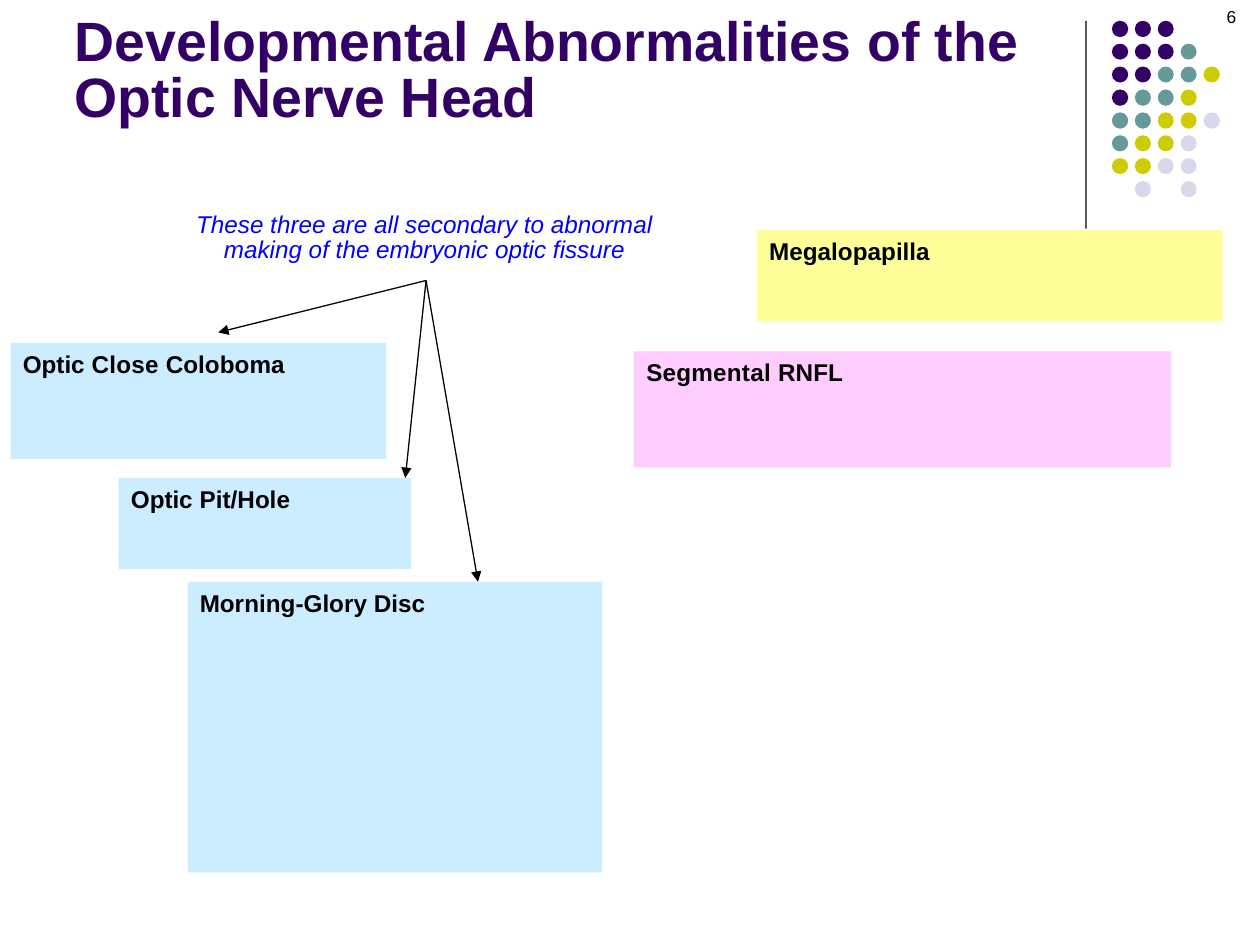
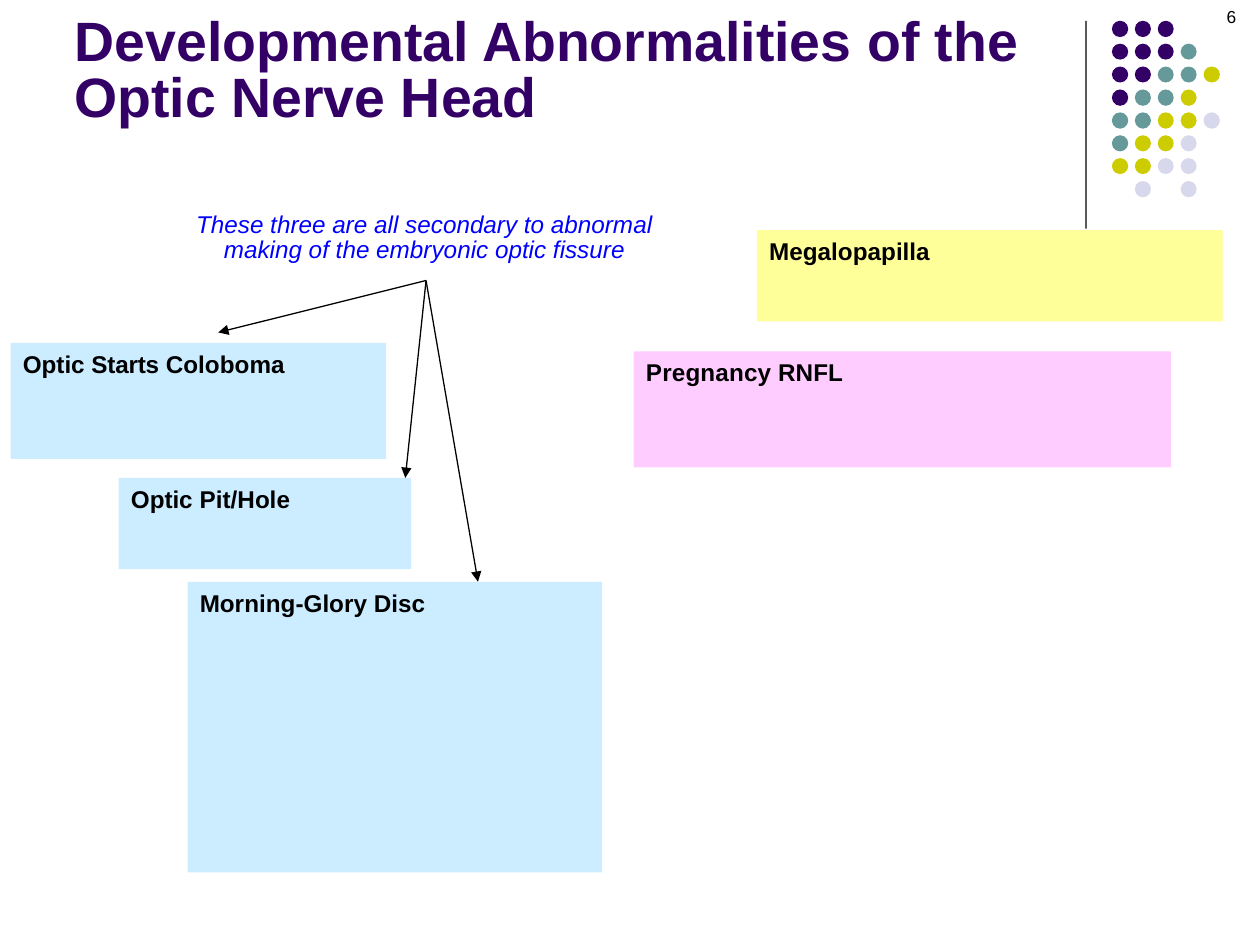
Optic Close: Close -> Starts
Segmental: Segmental -> Pregnancy
